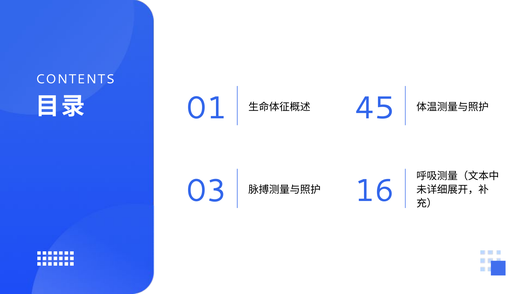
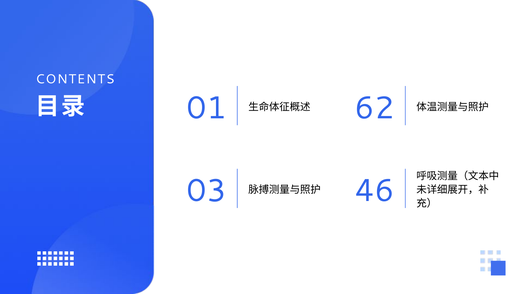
45: 45 -> 62
16: 16 -> 46
